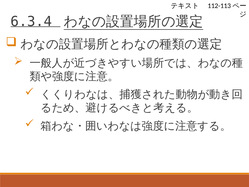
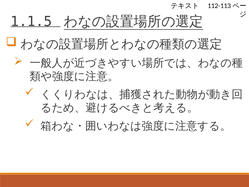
6.3.4: 6.3.4 -> 1.1.5
